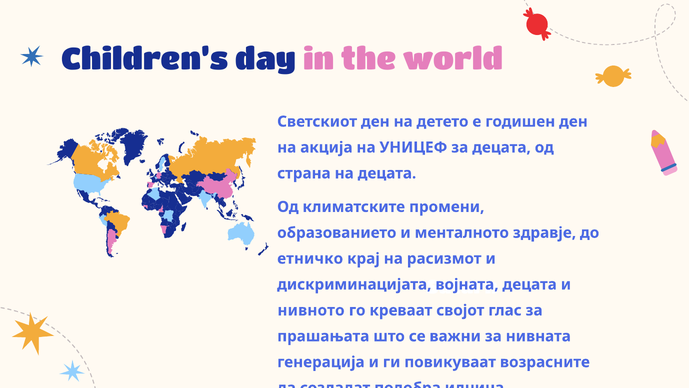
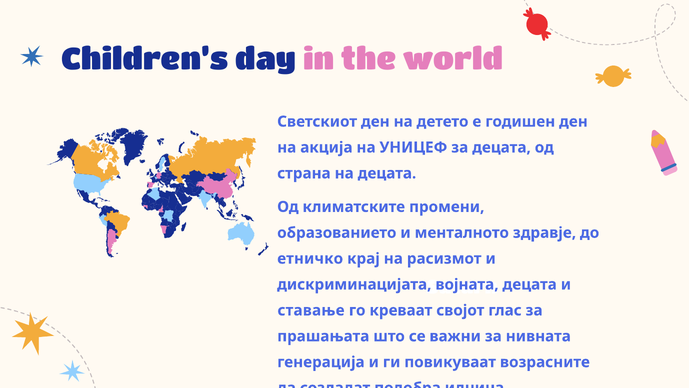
нивното: нивното -> ставање
